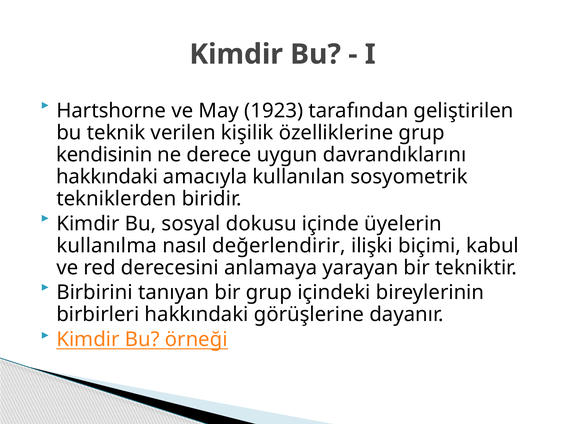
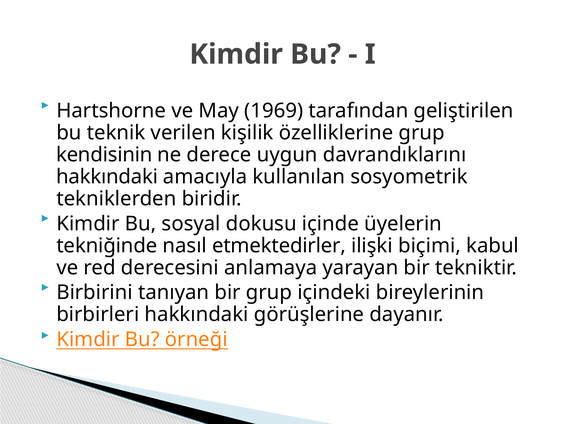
1923: 1923 -> 1969
kullanılma: kullanılma -> tekniğinde
değerlendirir: değerlendirir -> etmektedirler
